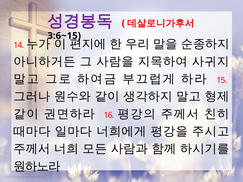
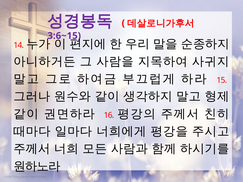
3:6~15 colour: black -> purple
